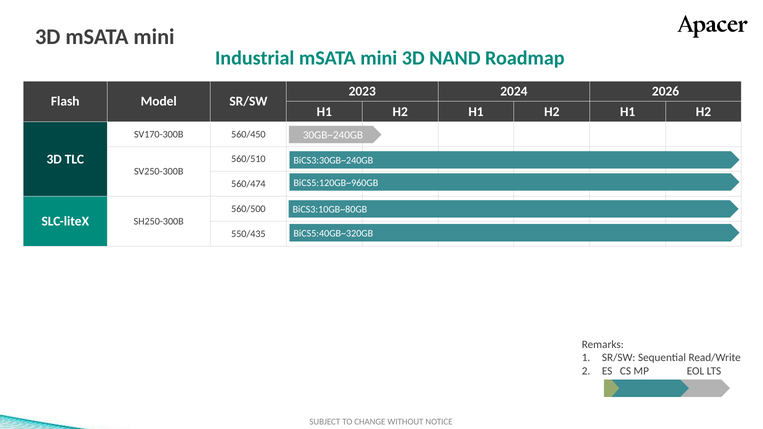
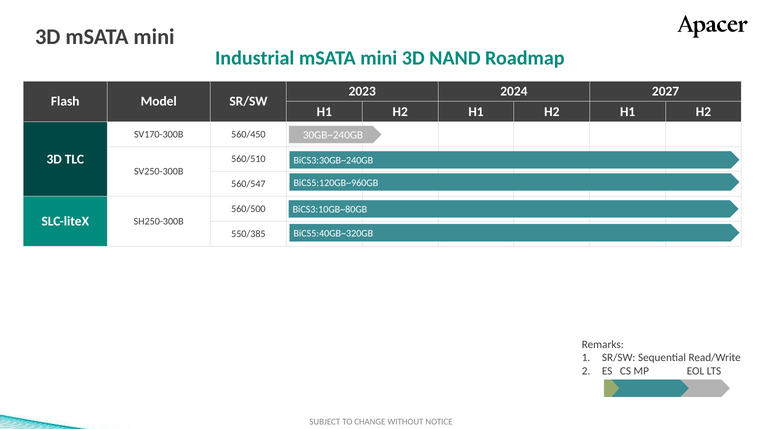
2026: 2026 -> 2027
560/474: 560/474 -> 560/547
550/435: 550/435 -> 550/385
